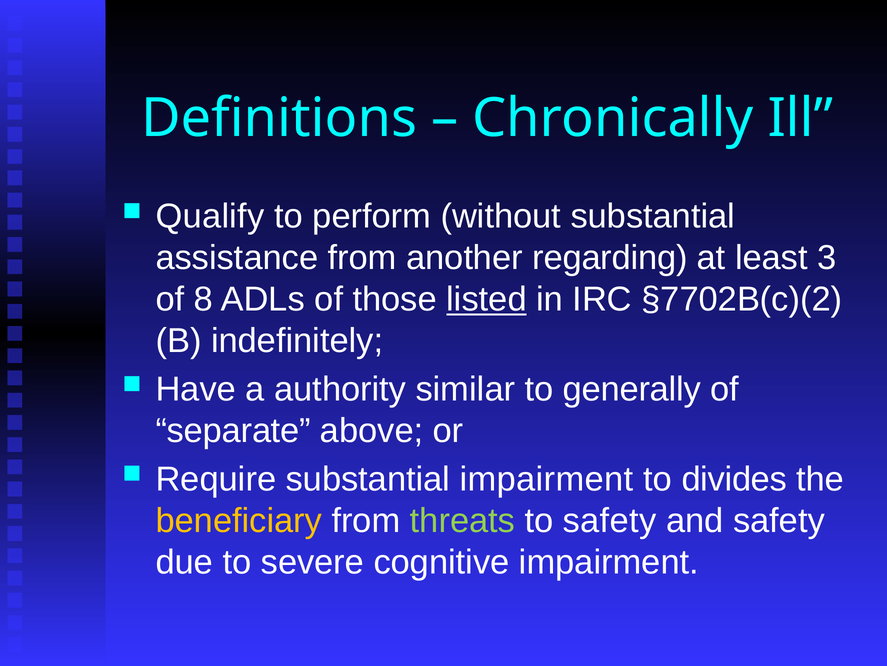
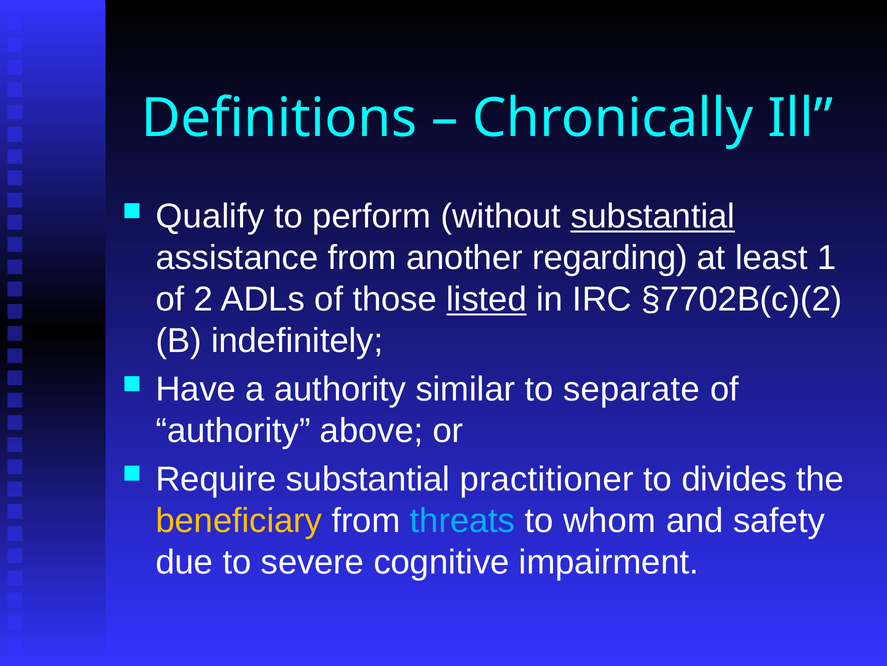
substantial at (653, 216) underline: none -> present
3: 3 -> 1
8: 8 -> 2
generally: generally -> separate
separate at (233, 430): separate -> authority
substantial impairment: impairment -> practitioner
threats colour: light green -> light blue
to safety: safety -> whom
